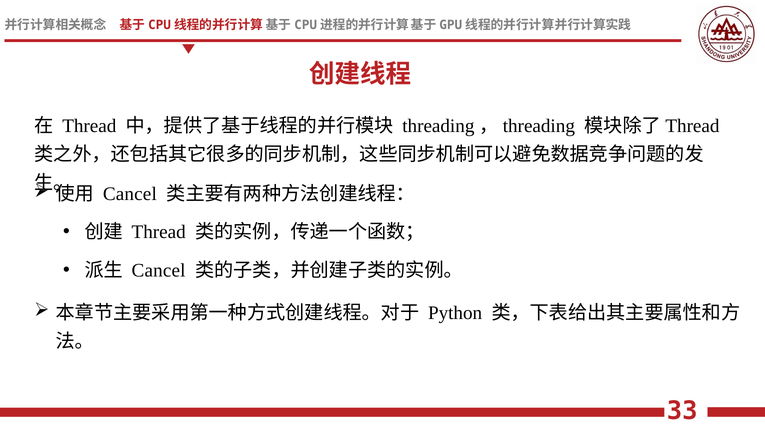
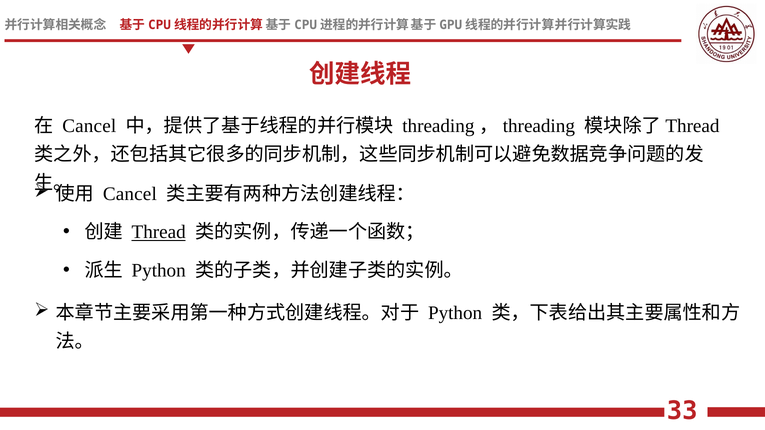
Thread at (89, 126): Thread -> Cancel
Thread at (159, 232) underline: none -> present
Cancel at (159, 271): Cancel -> Python
